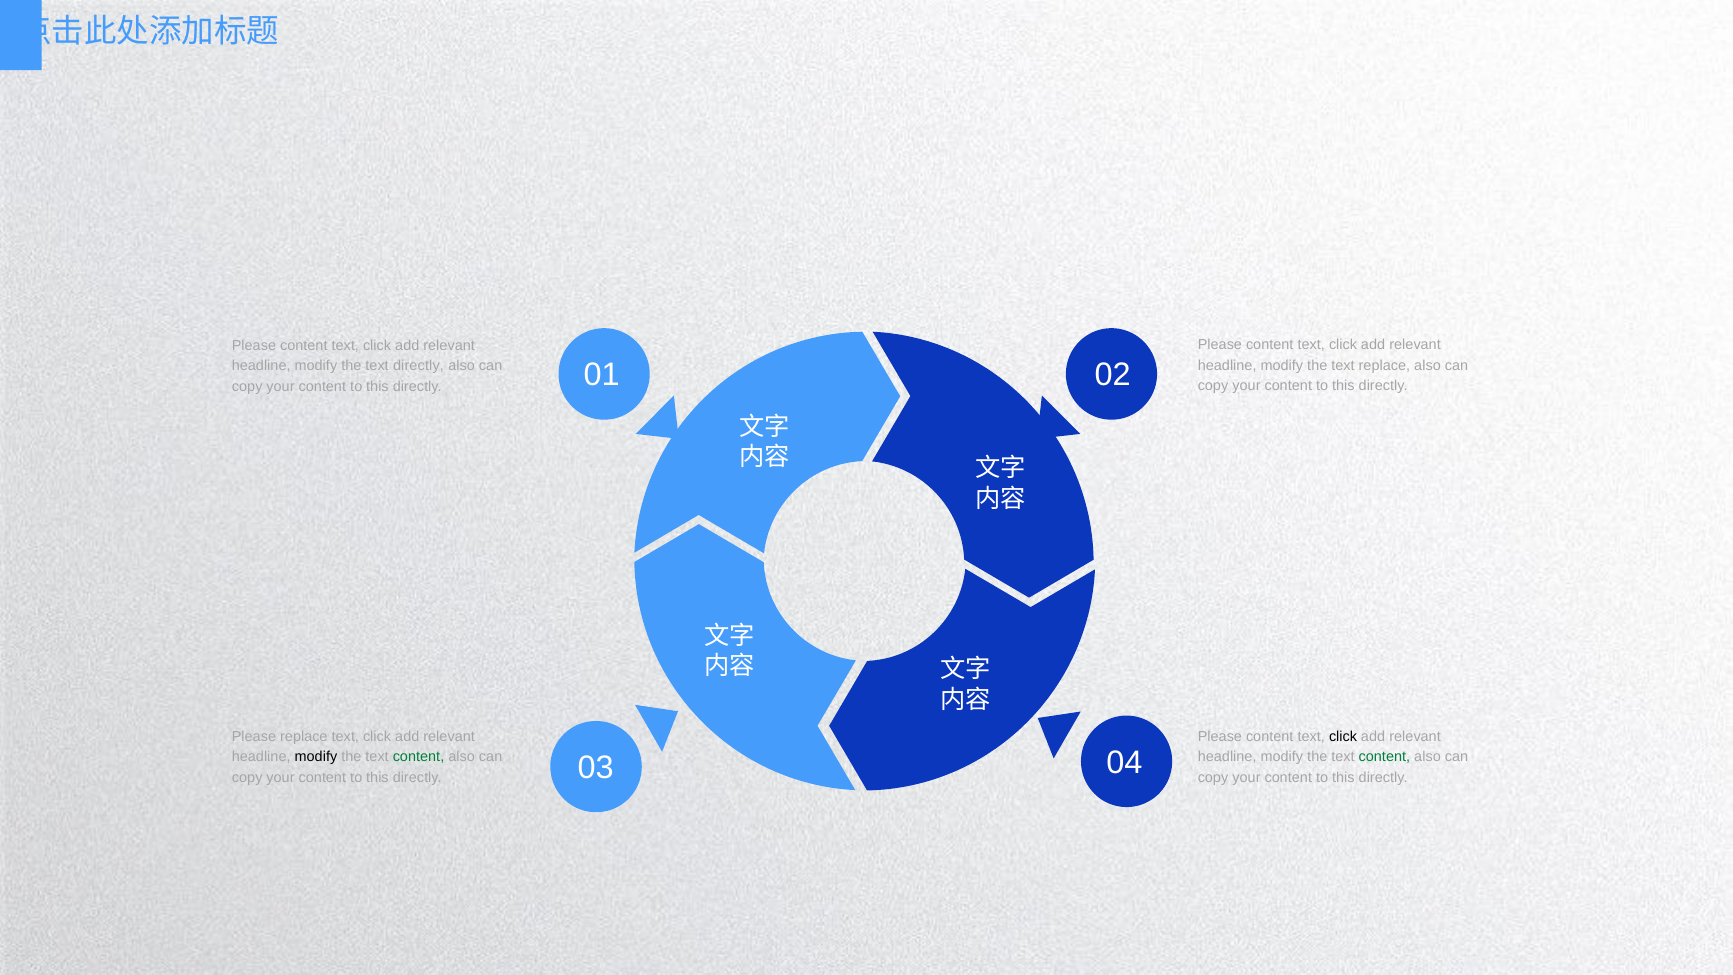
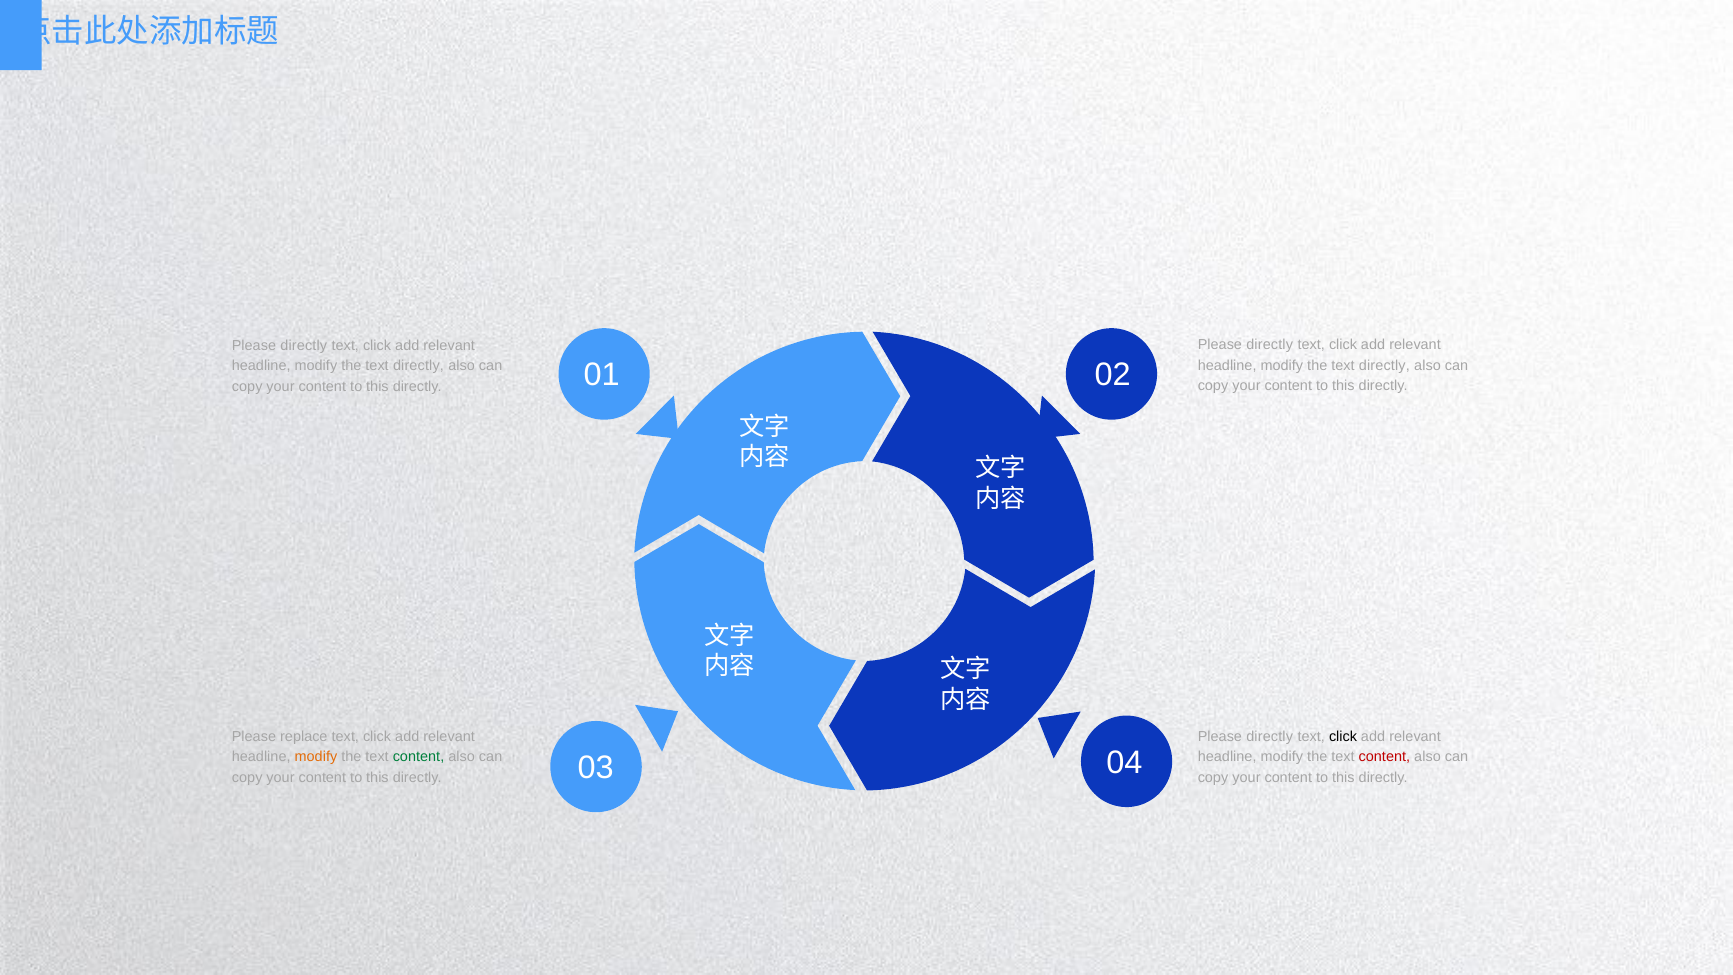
content at (1270, 344): content -> directly
content at (304, 345): content -> directly
replace at (1384, 365): replace -> directly
content at (1270, 736): content -> directly
modify at (316, 757) colour: black -> orange
content at (1384, 757) colour: green -> red
